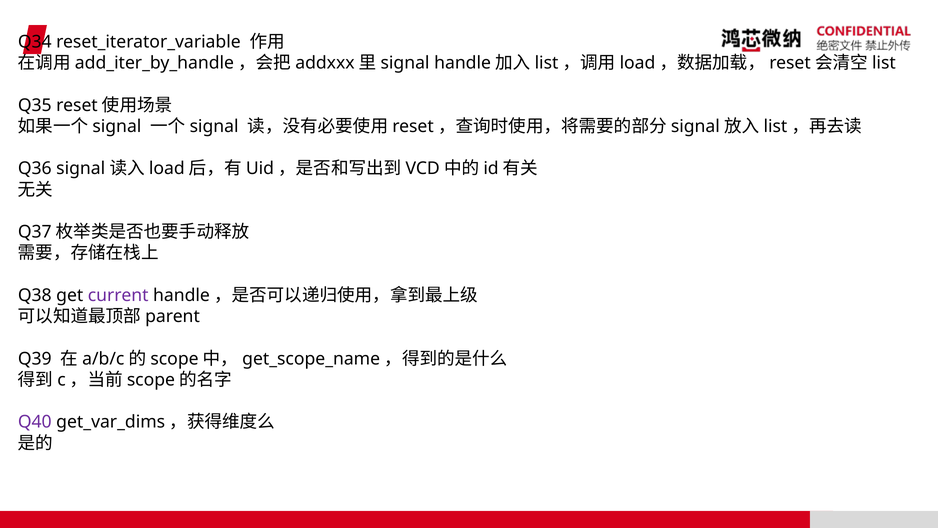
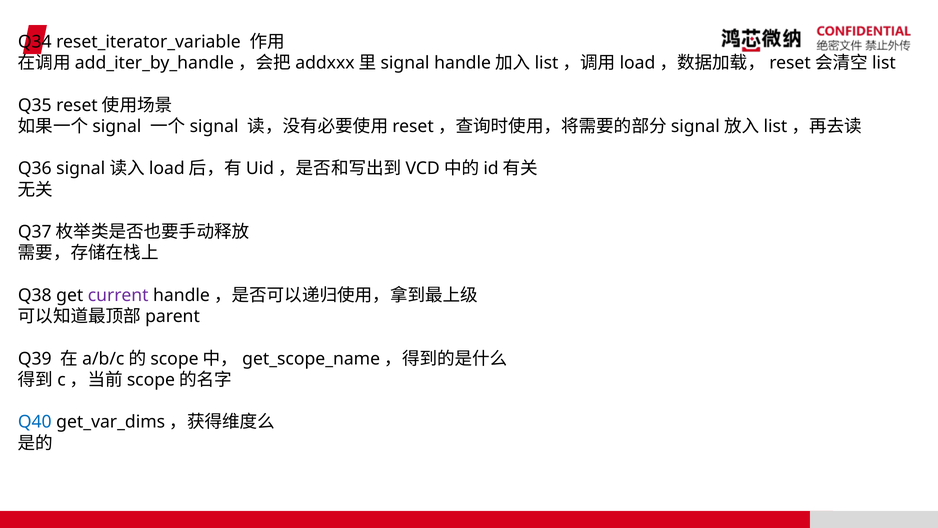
Q40 colour: purple -> blue
